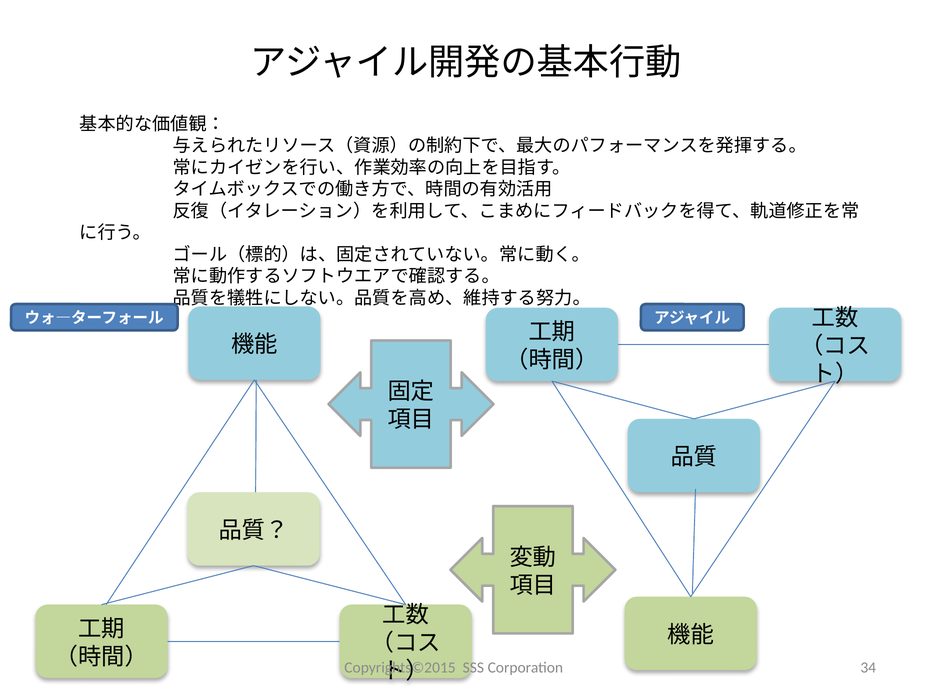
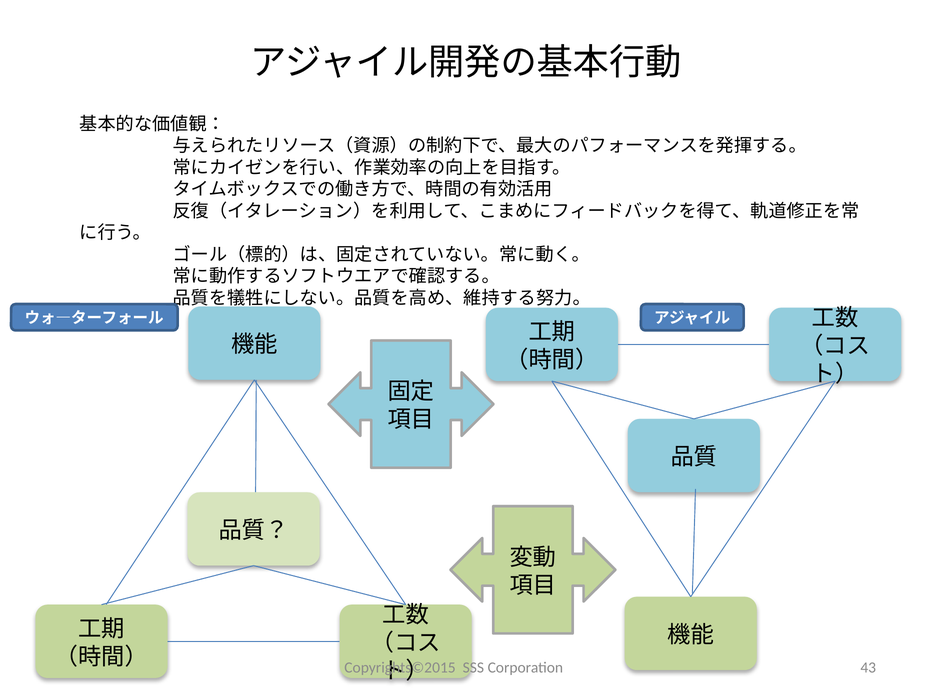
34: 34 -> 43
